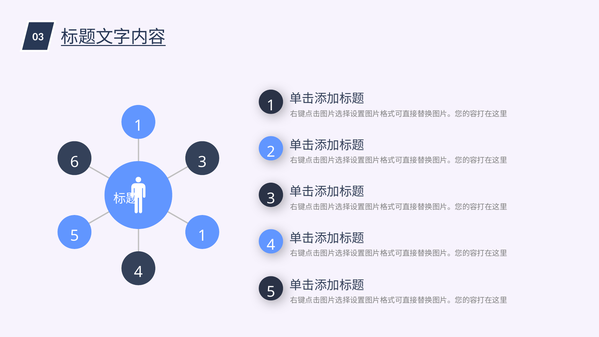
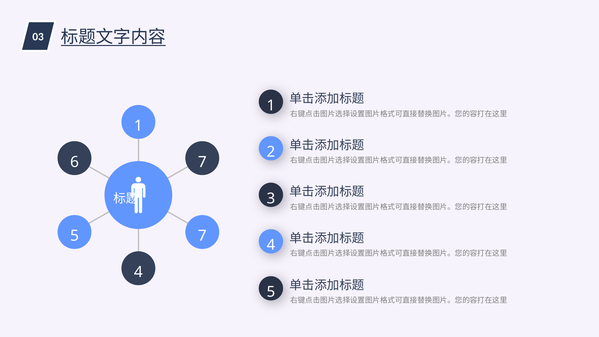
6 3: 3 -> 7
5 1: 1 -> 7
